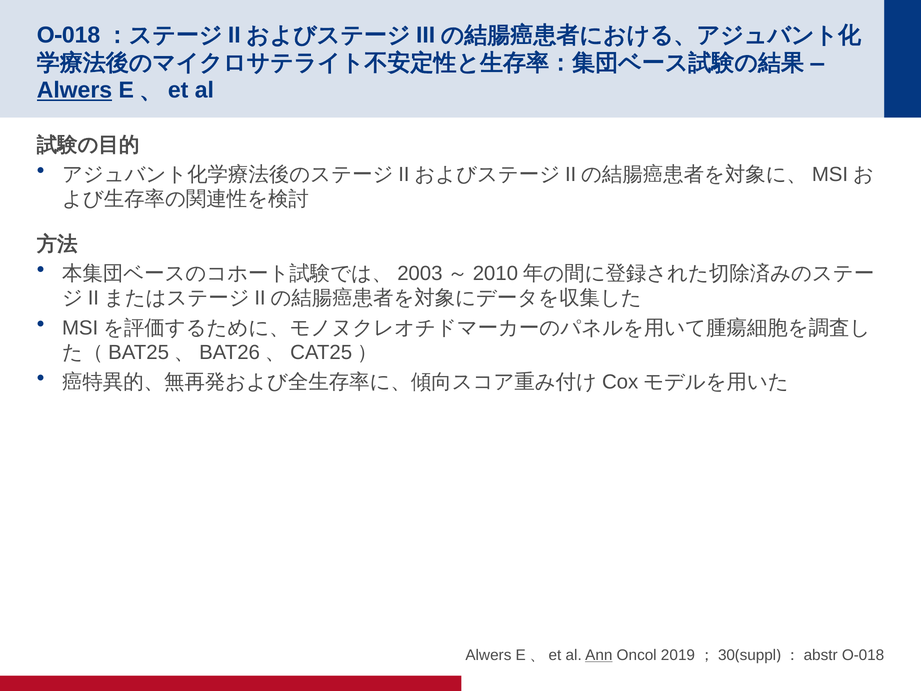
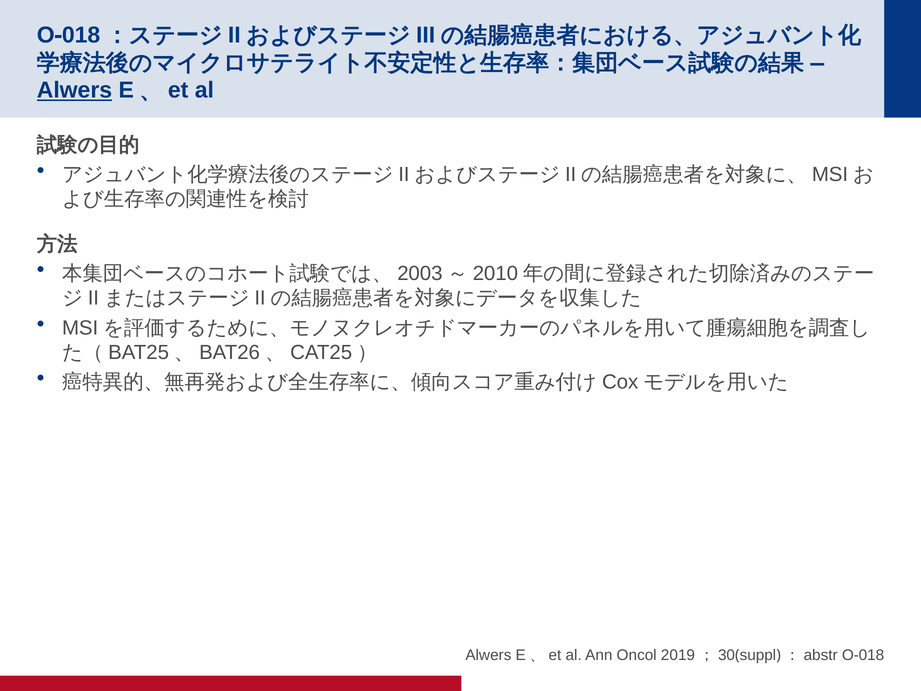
Ann underline: present -> none
